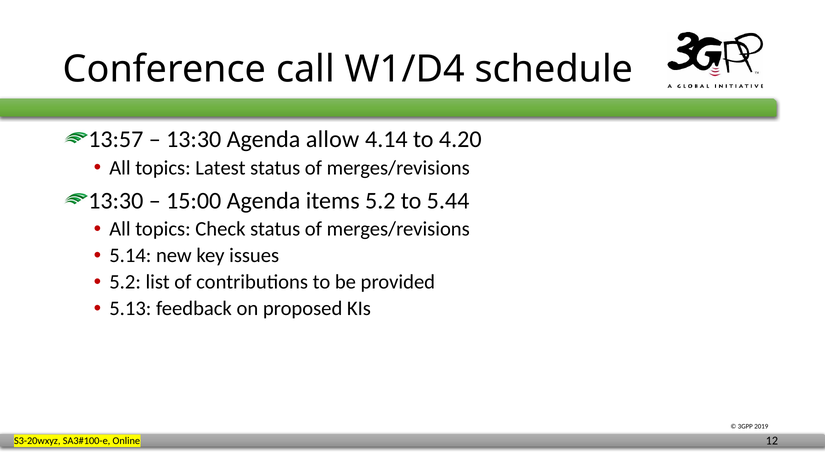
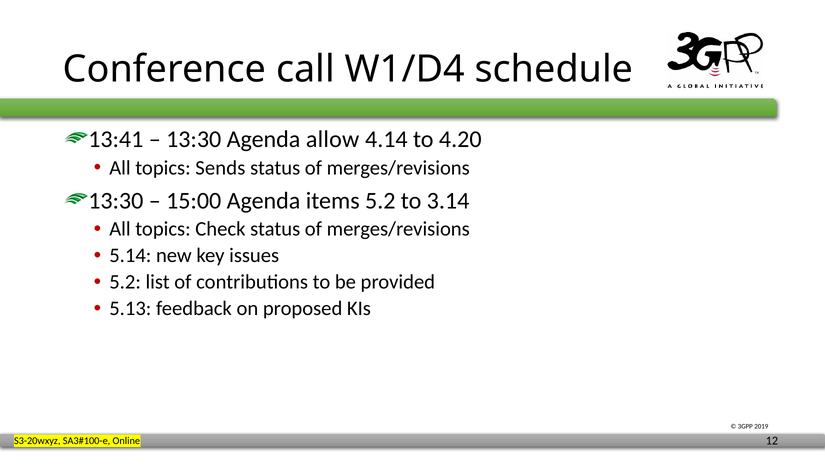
13:57: 13:57 -> 13:41
Latest: Latest -> Sends
5.44: 5.44 -> 3.14
